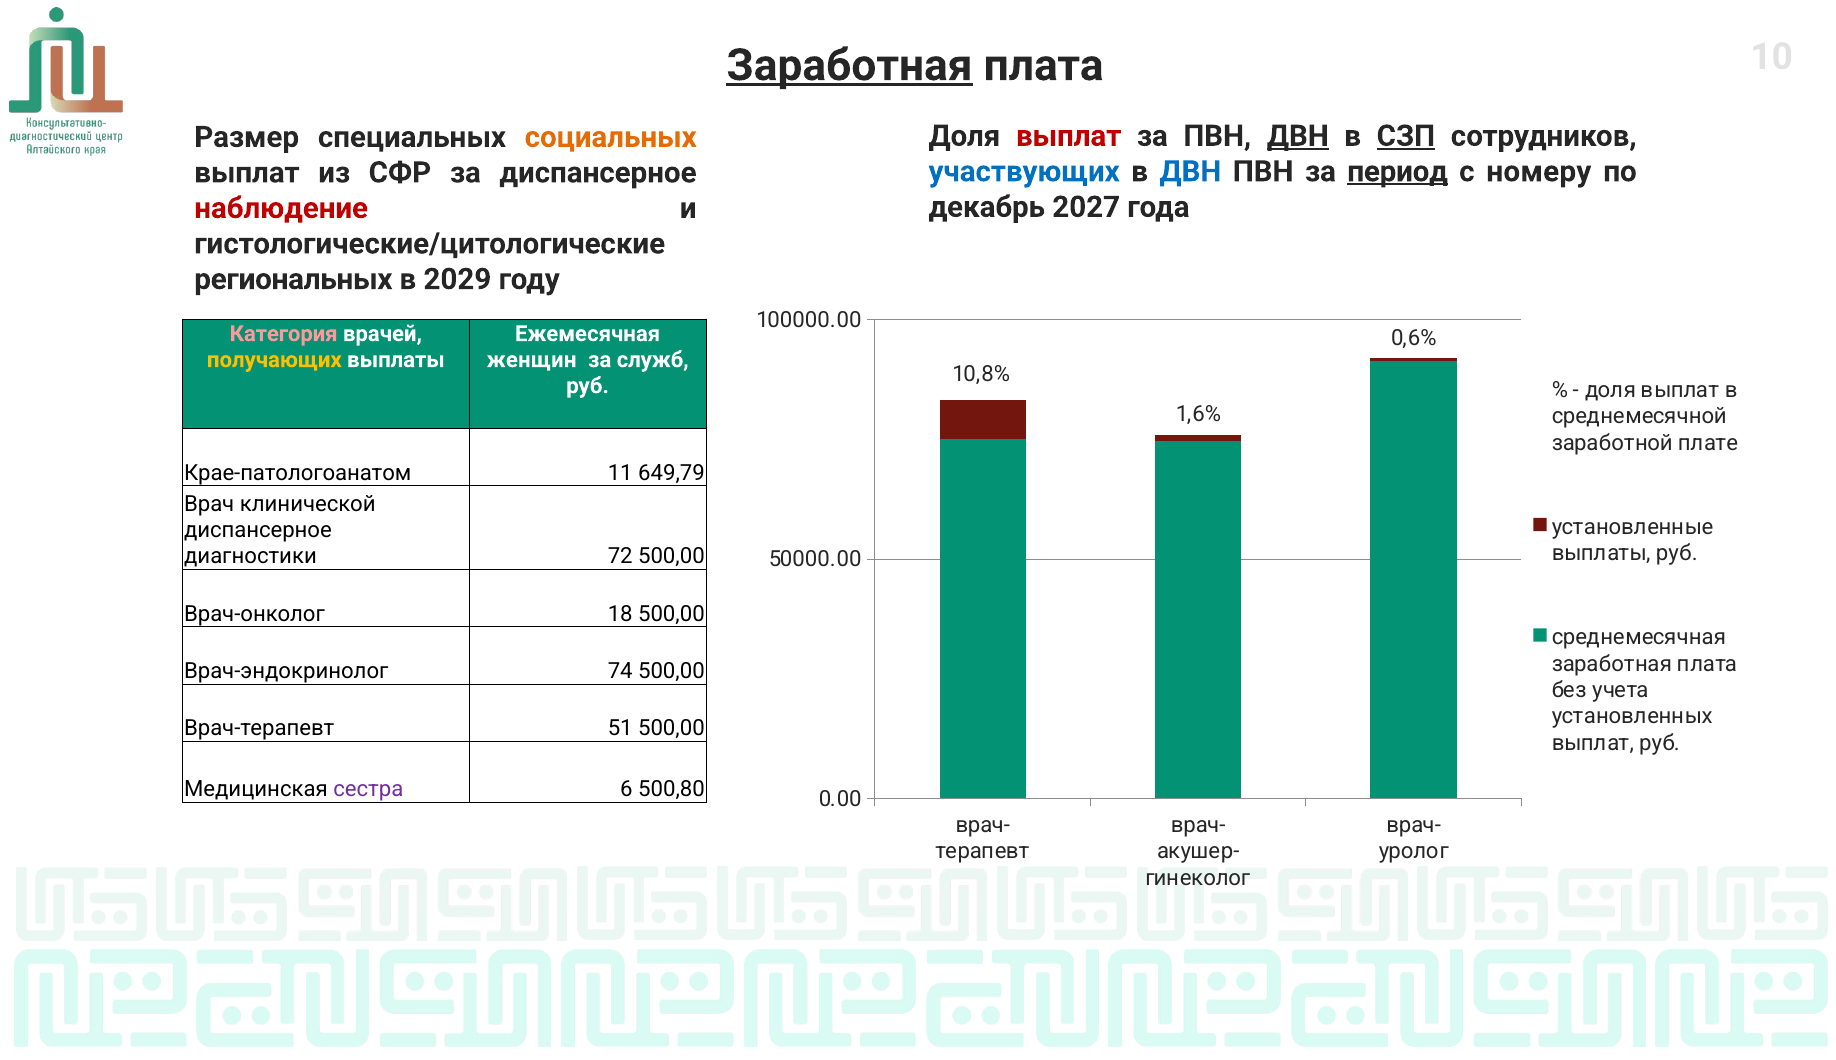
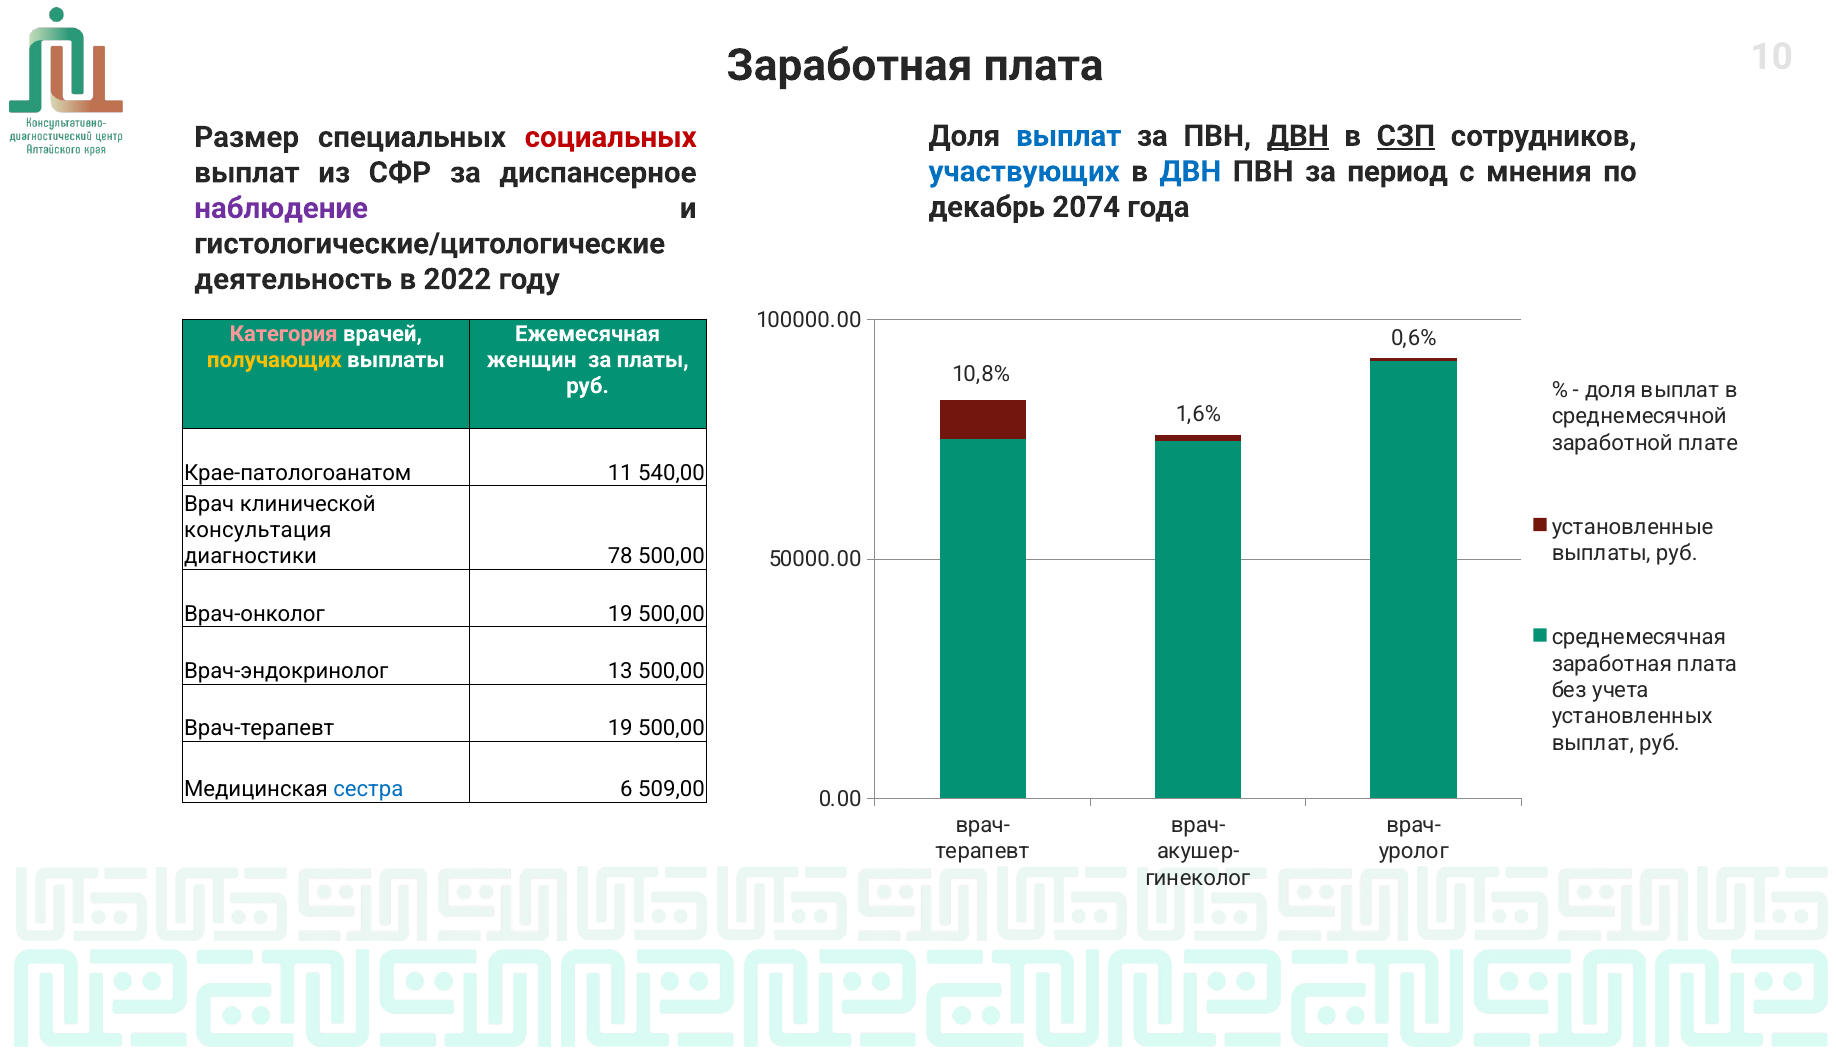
Заработная at (849, 65) underline: present -> none
выплат at (1069, 136) colour: red -> blue
социальных colour: orange -> red
период underline: present -> none
номеру: номеру -> мнения
2027: 2027 -> 2074
наблюдение colour: red -> purple
региональных: региональных -> деятельность
2029: 2029 -> 2022
служб: служб -> платы
649,79: 649,79 -> 540,00
диспансерное at (258, 530): диспансерное -> консультация
72: 72 -> 78
Врач-онколог 18: 18 -> 19
74: 74 -> 13
Врач-терапевт 51: 51 -> 19
сестра colour: purple -> blue
500,80: 500,80 -> 509,00
